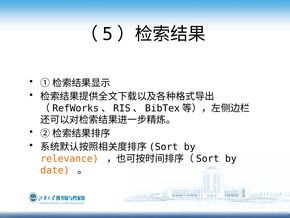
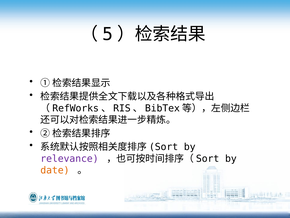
relevance colour: orange -> purple
